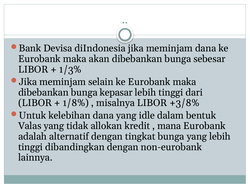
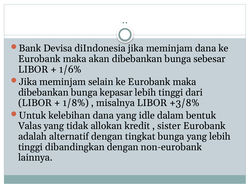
1/3%: 1/3% -> 1/6%
mana: mana -> sister
